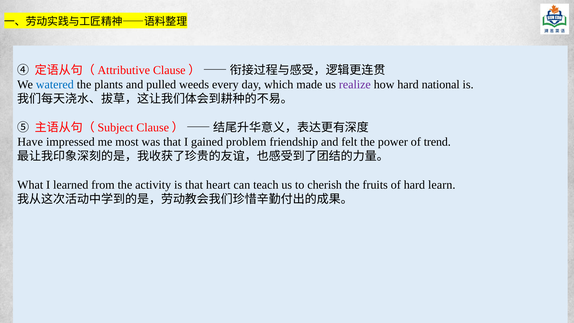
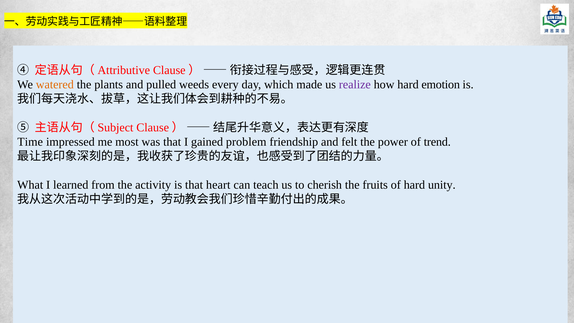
watered colour: blue -> orange
national: national -> emotion
Have: Have -> Time
learn: learn -> unity
